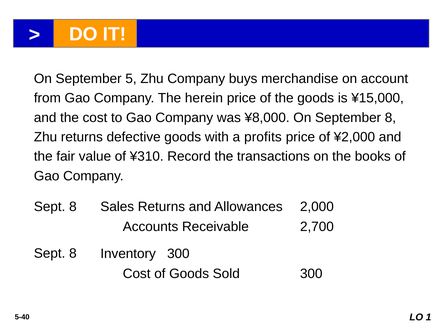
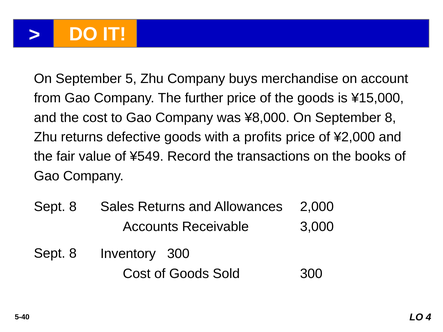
herein: herein -> further
¥310: ¥310 -> ¥549
2,700: 2,700 -> 3,000
1: 1 -> 4
